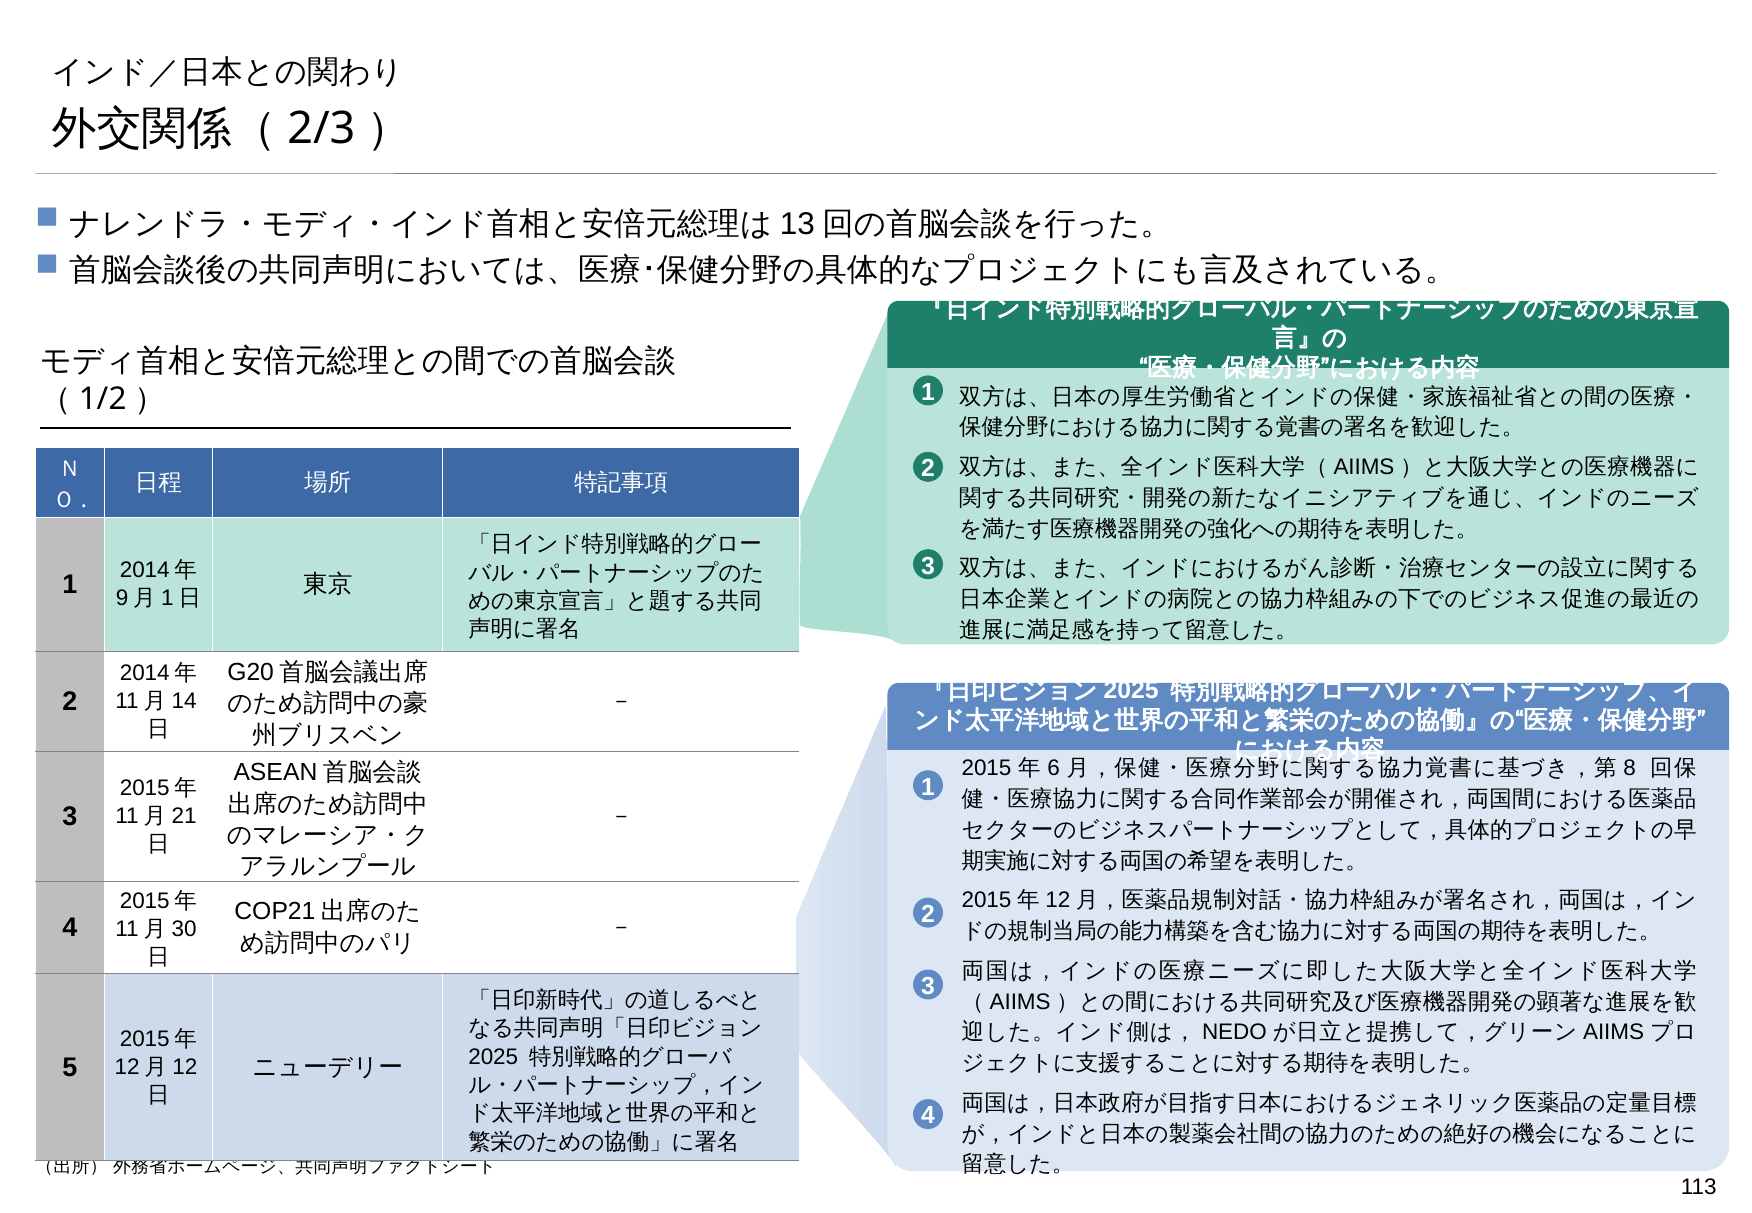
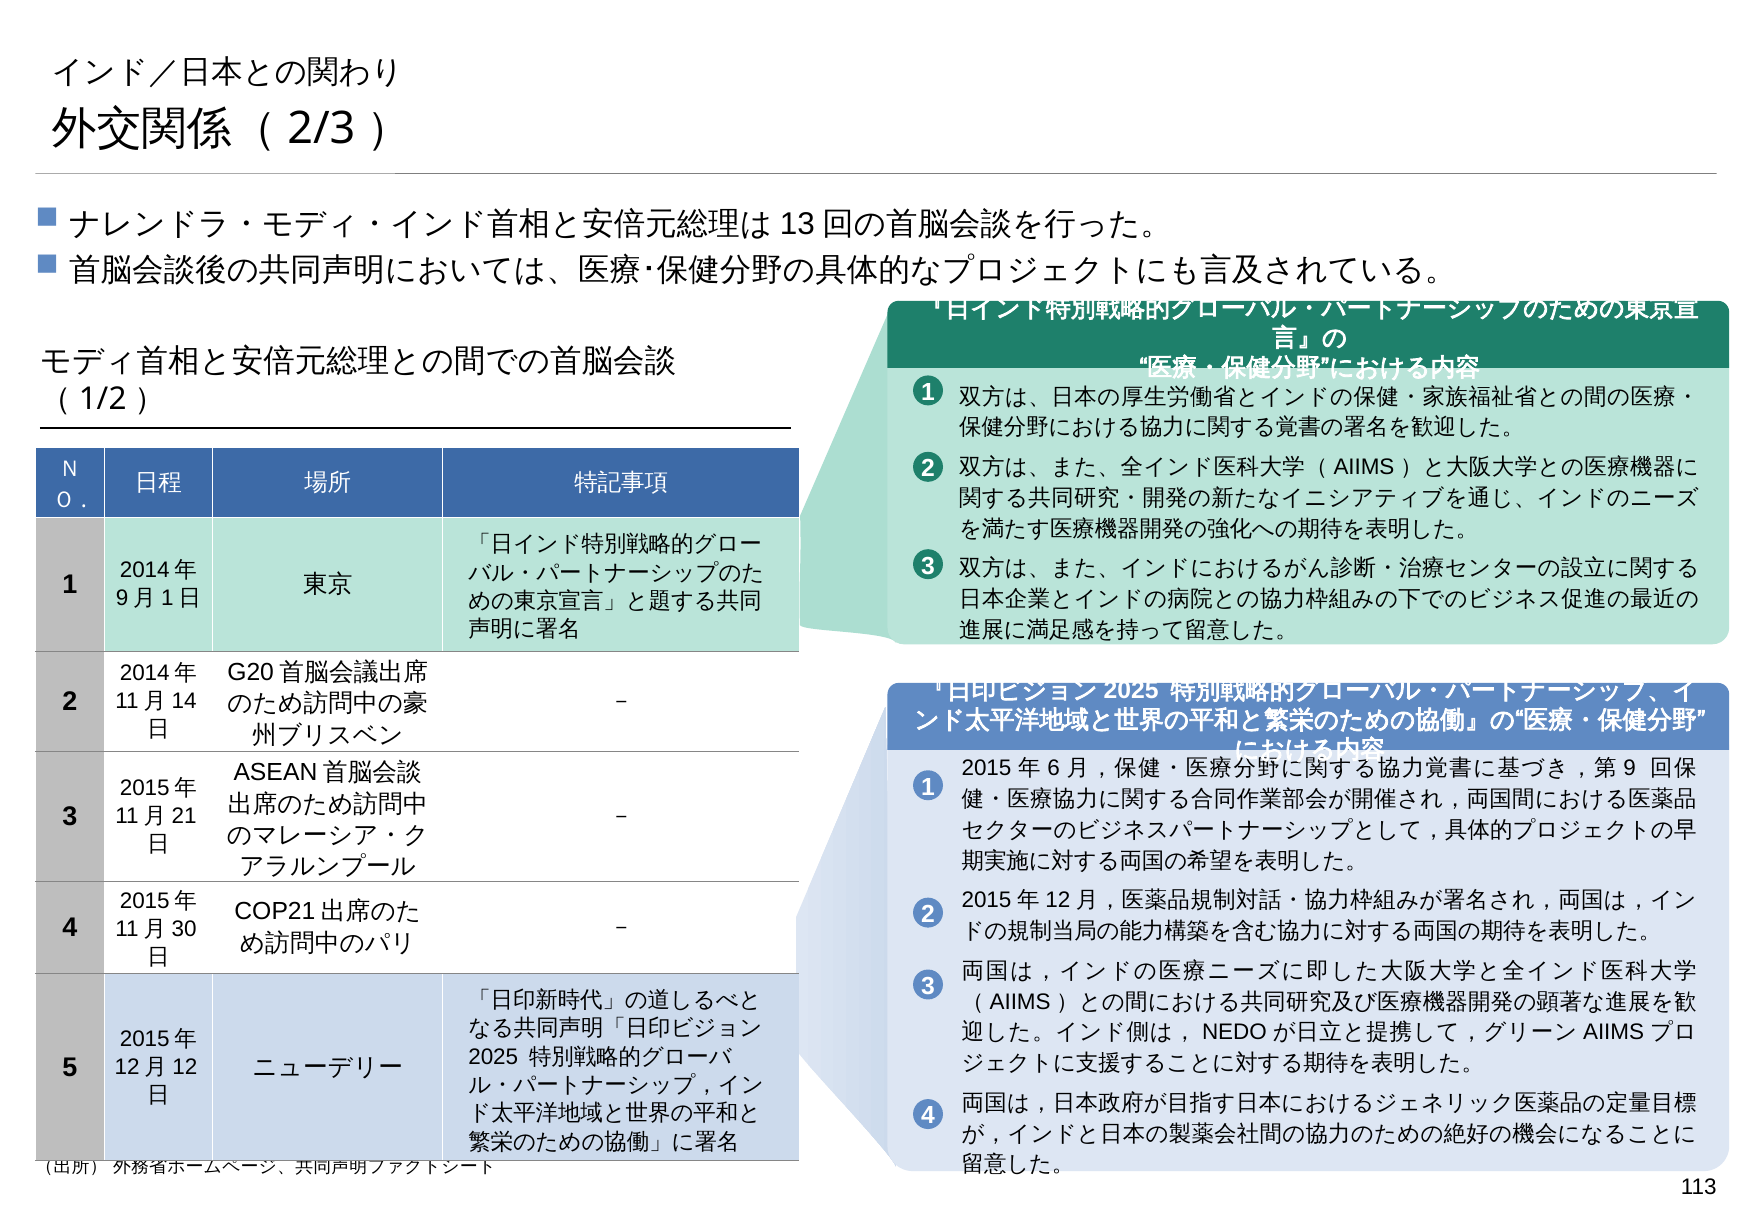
8: 8 -> 9
